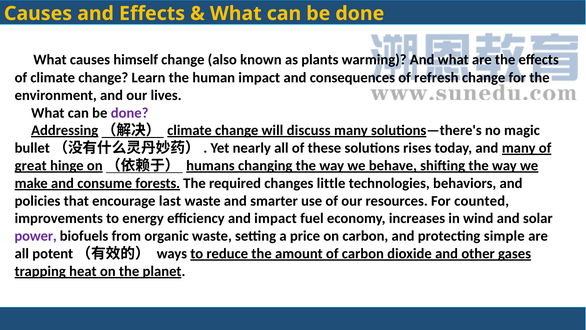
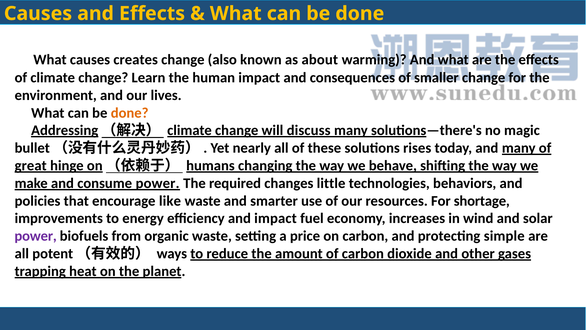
himself: himself -> creates
plants: plants -> about
refresh: refresh -> smaller
done at (130, 113) colour: purple -> orange
consume forests: forests -> power
last: last -> like
counted: counted -> shortage
